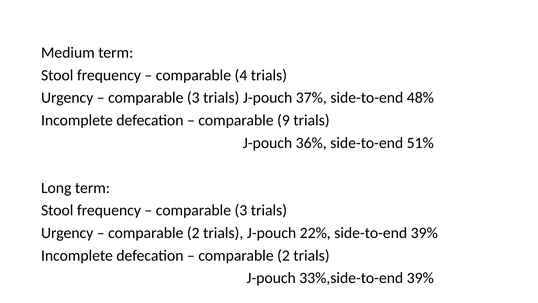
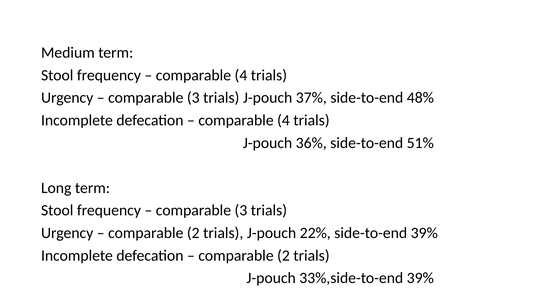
9 at (283, 120): 9 -> 4
